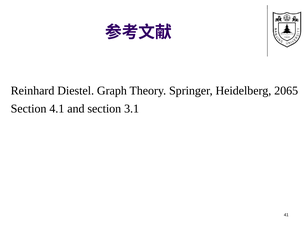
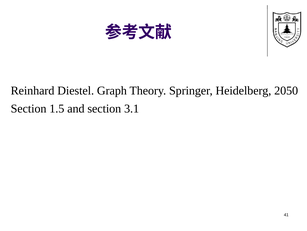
2065: 2065 -> 2050
4.1: 4.1 -> 1.5
